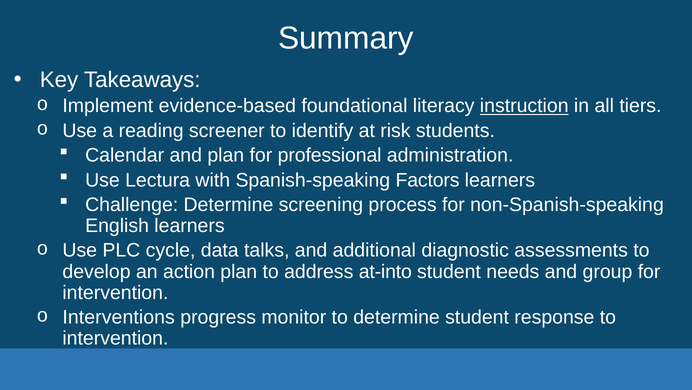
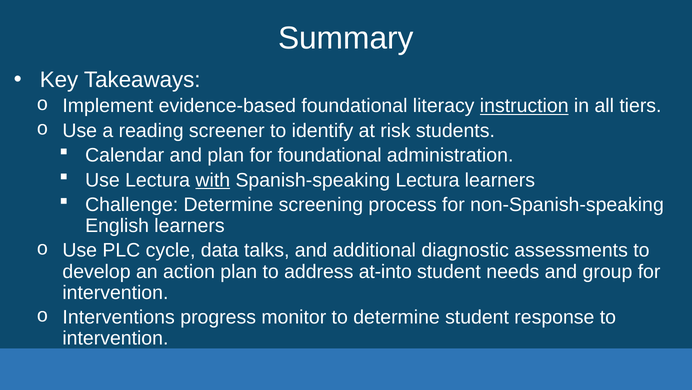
for professional: professional -> foundational
with underline: none -> present
Spanish-speaking Factors: Factors -> Lectura
